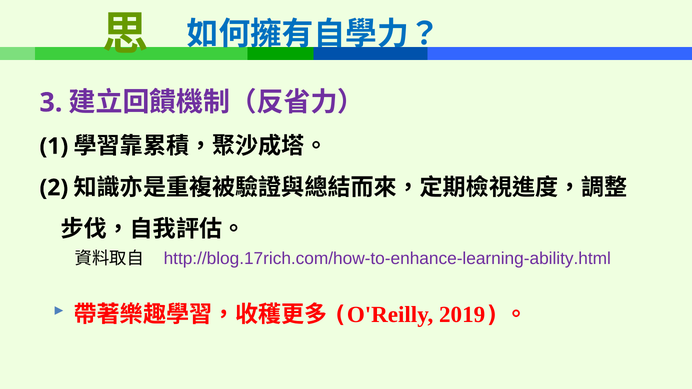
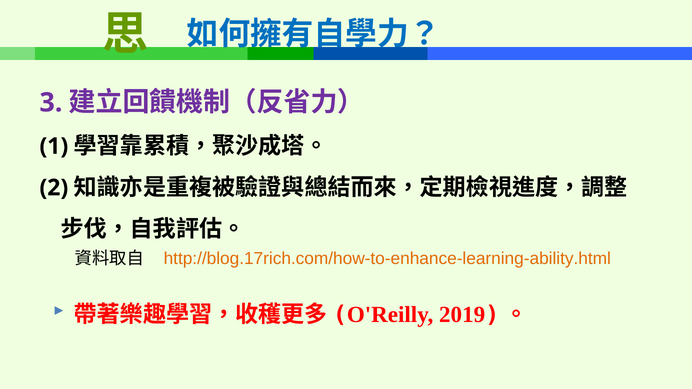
http://blog.17rich.com/how-to-enhance-learning-ability.html colour: purple -> orange
